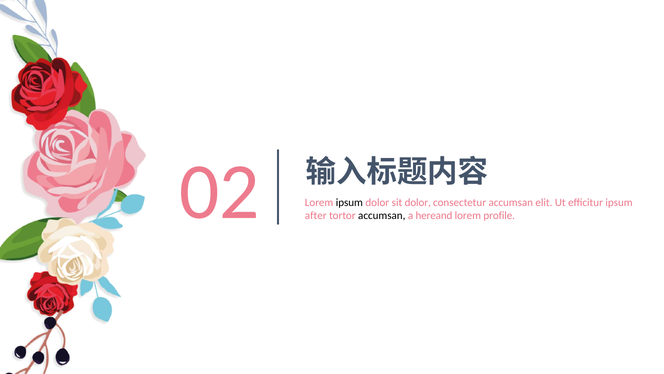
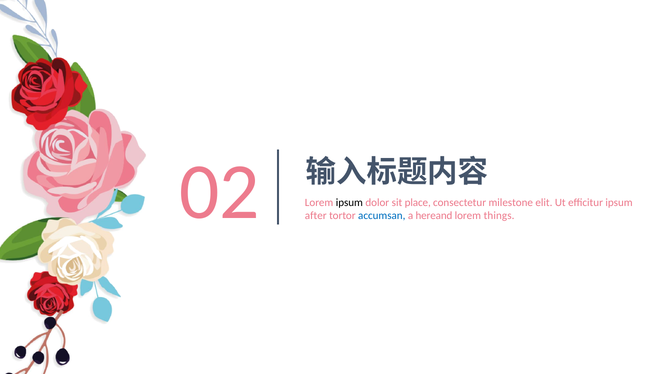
sit dolor: dolor -> place
consectetur accumsan: accumsan -> milestone
accumsan at (382, 215) colour: black -> blue
profile: profile -> things
